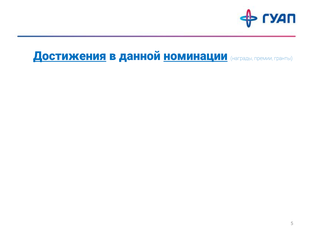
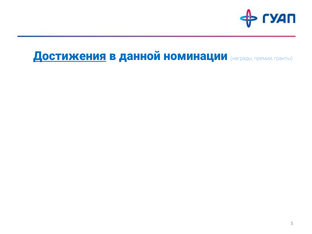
номинации underline: present -> none
